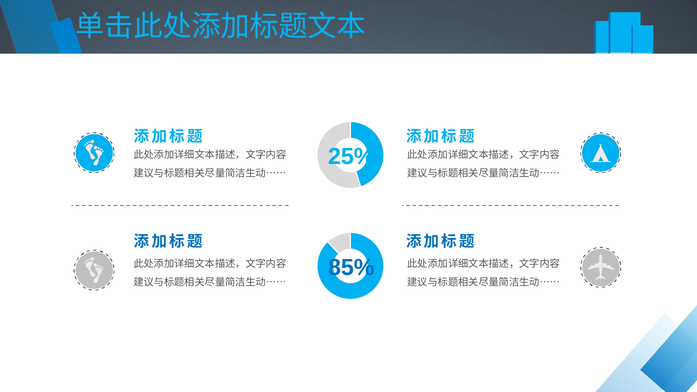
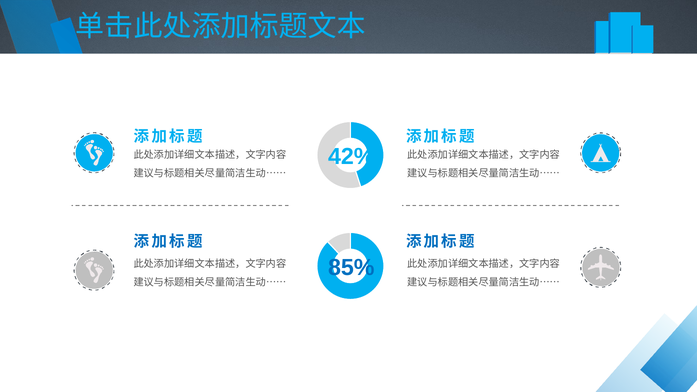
25%: 25% -> 42%
